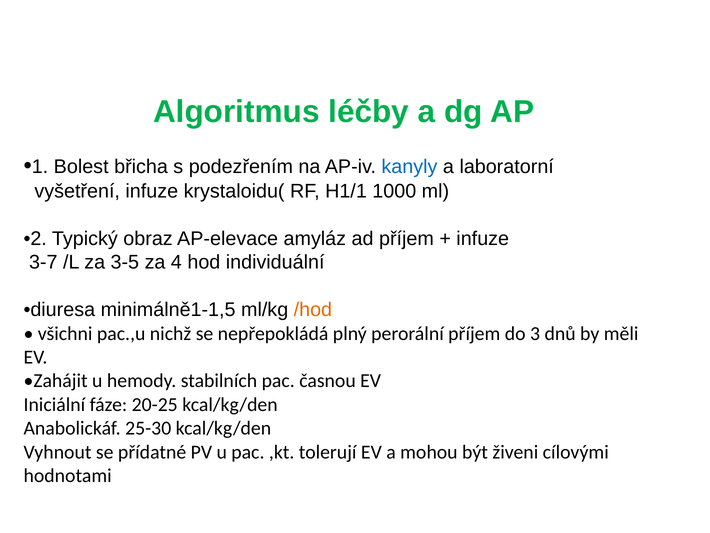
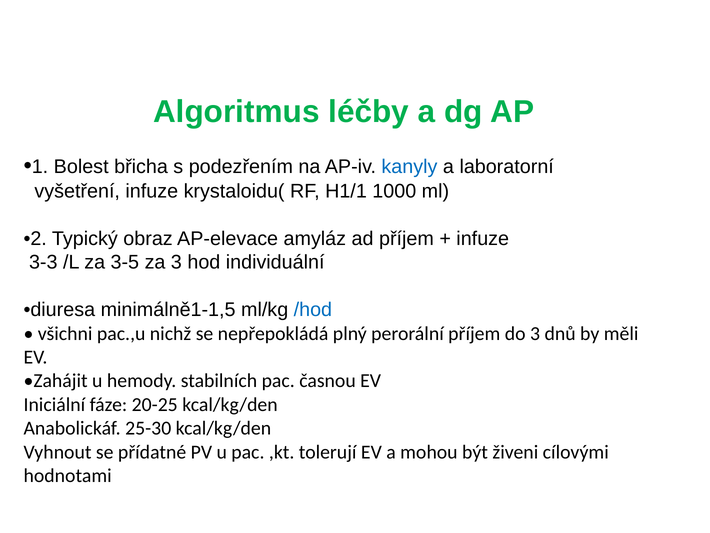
3-7: 3-7 -> 3-3
za 4: 4 -> 3
/hod colour: orange -> blue
